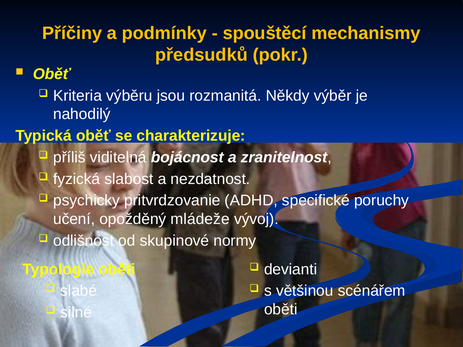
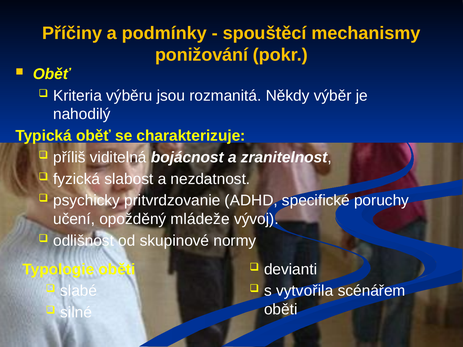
předsudků: předsudků -> ponižování
většinou: většinou -> vytvořila
